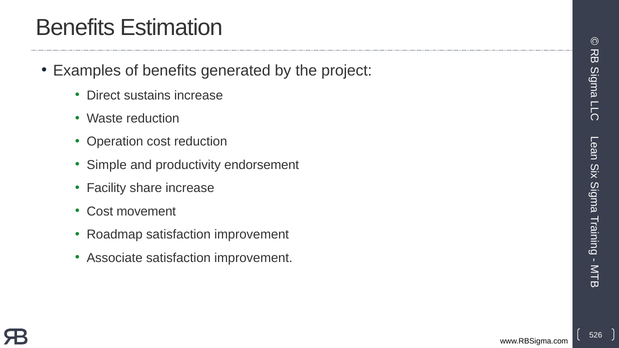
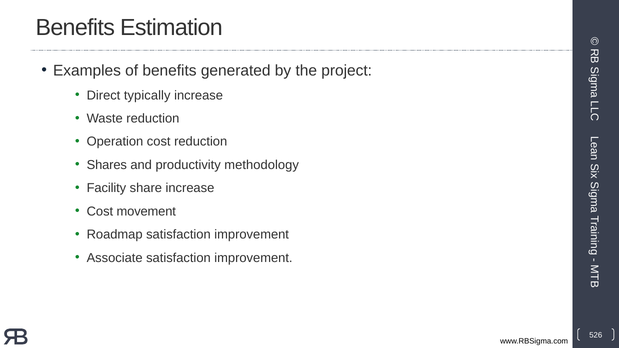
sustains: sustains -> typically
Simple: Simple -> Shares
endorsement: endorsement -> methodology
